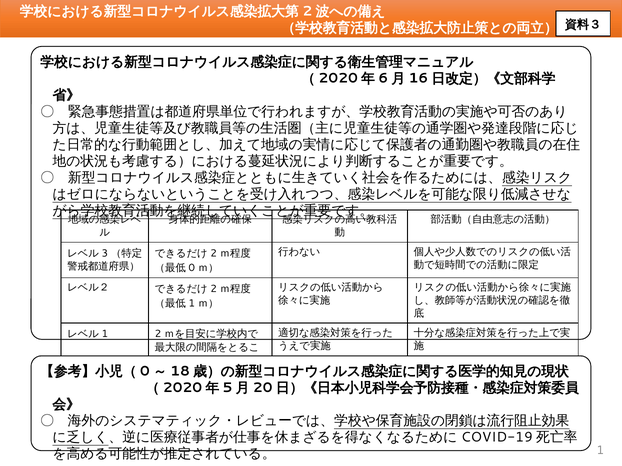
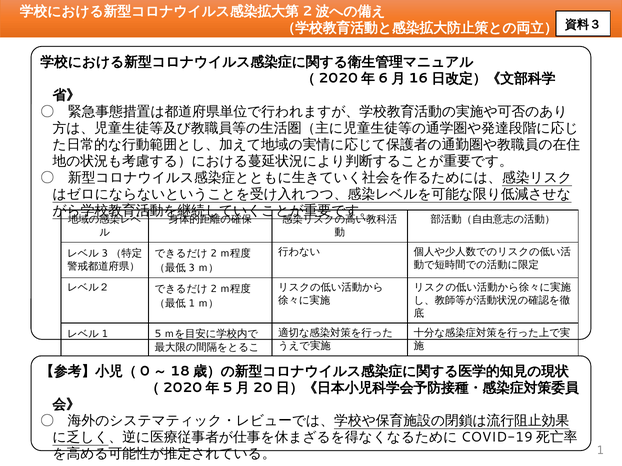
0 at (192, 268): 0 -> 3
1 2: 2 -> 5
